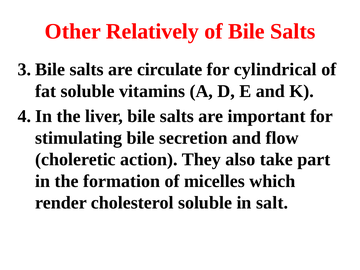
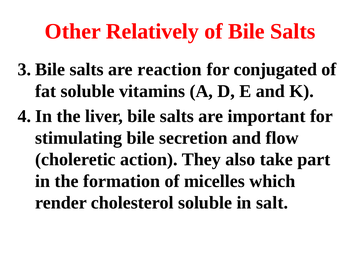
circulate: circulate -> reaction
cylindrical: cylindrical -> conjugated
